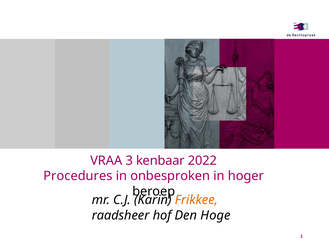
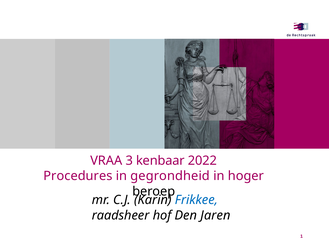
onbesproken: onbesproken -> gegrondheid
Frikkee colour: orange -> blue
Hoge: Hoge -> Jaren
